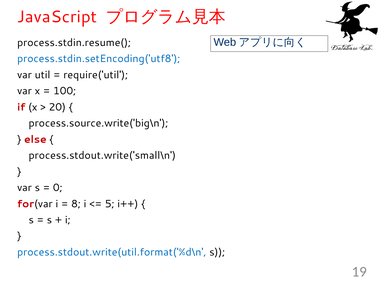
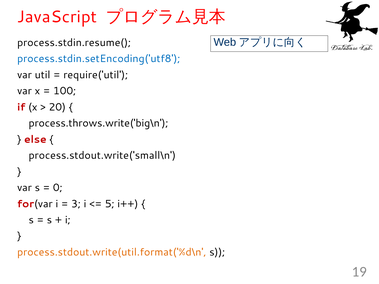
process.source.write('big\n: process.source.write('big\n -> process.throws.write('big\n
8: 8 -> 3
process.stdout.write(util.format('%d\n colour: blue -> orange
